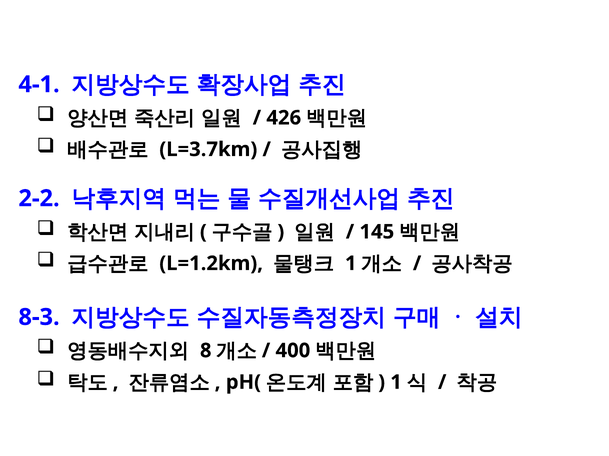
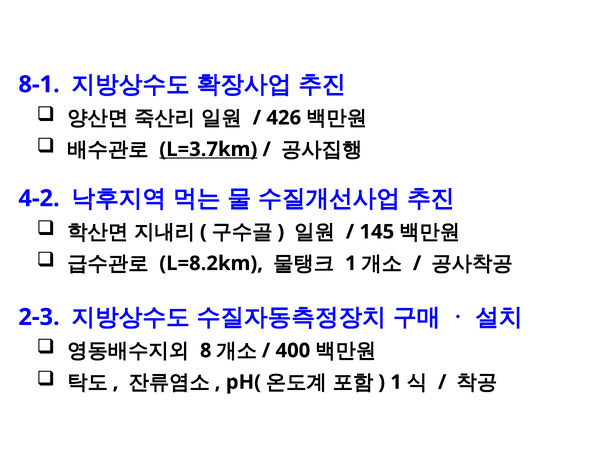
4-1: 4-1 -> 8-1
L=3.7km underline: none -> present
2-2: 2-2 -> 4-2
L=1.2km: L=1.2km -> L=8.2km
8-3: 8-3 -> 2-3
